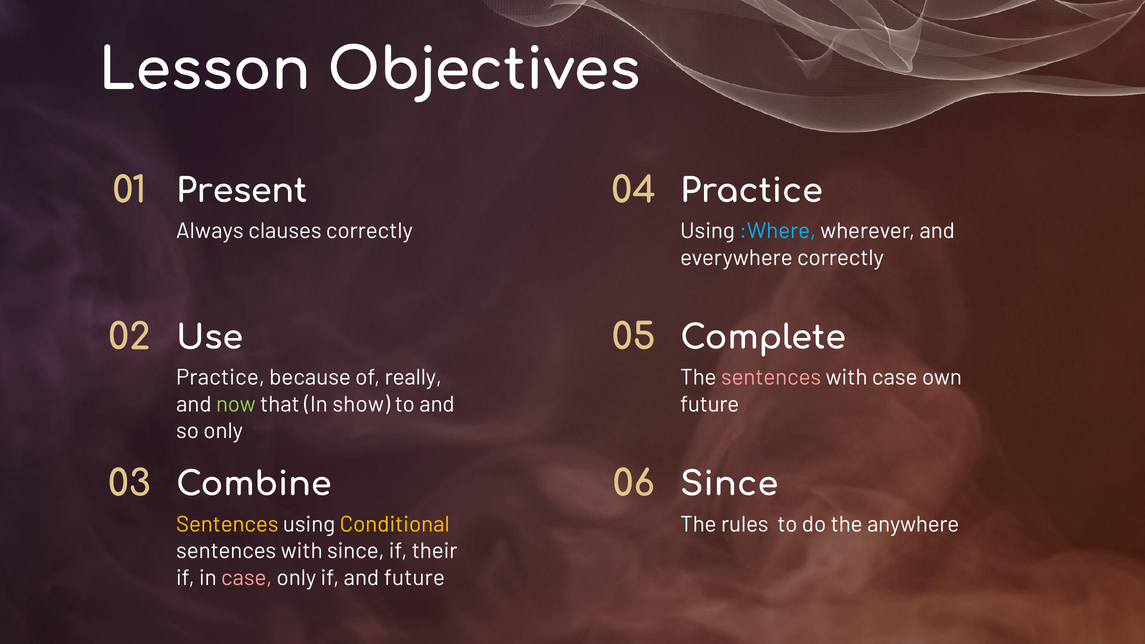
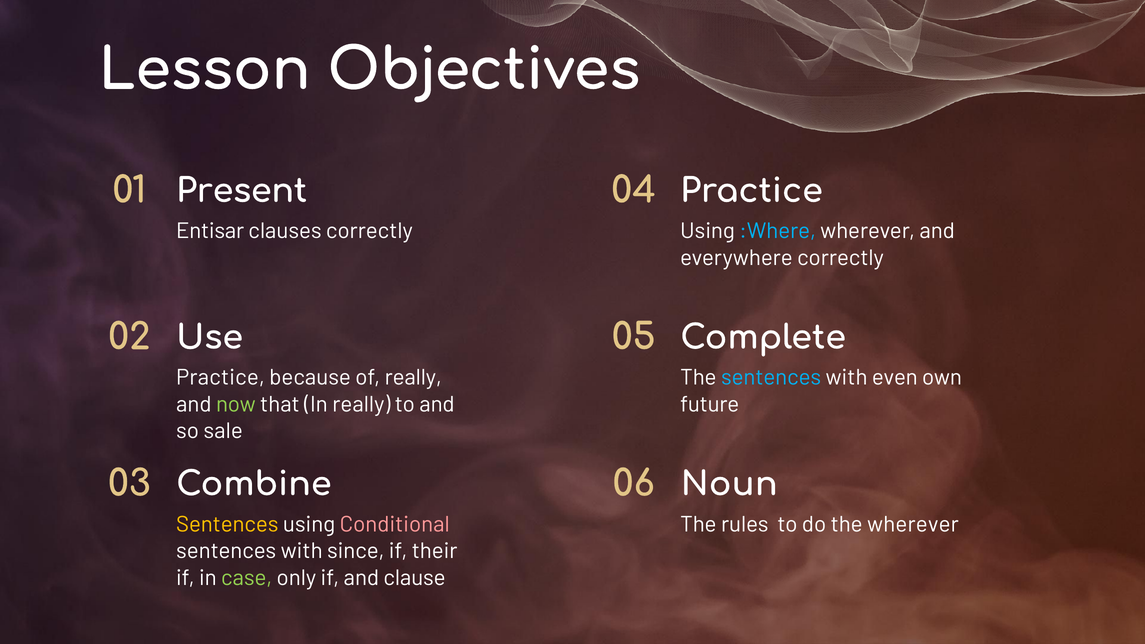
Always: Always -> Entisar
sentences at (771, 378) colour: pink -> light blue
with case: case -> even
In show: show -> really
so only: only -> sale
06 Since: Since -> Noun
Conditional colour: yellow -> pink
the anywhere: anywhere -> wherever
case at (247, 578) colour: pink -> light green
and future: future -> clause
